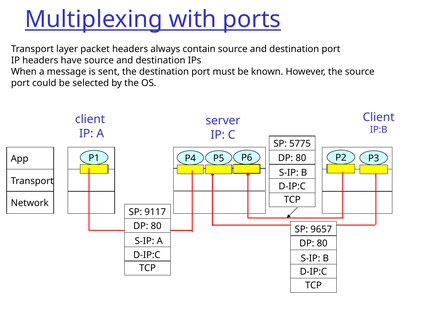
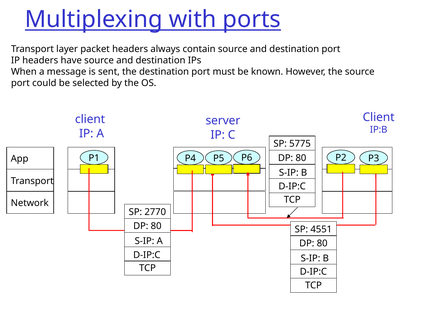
9117: 9117 -> 2770
9657: 9657 -> 4551
